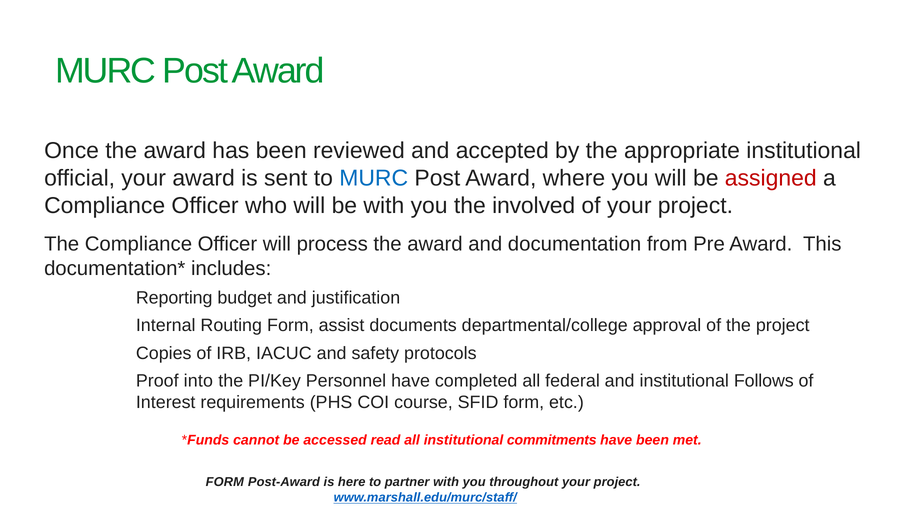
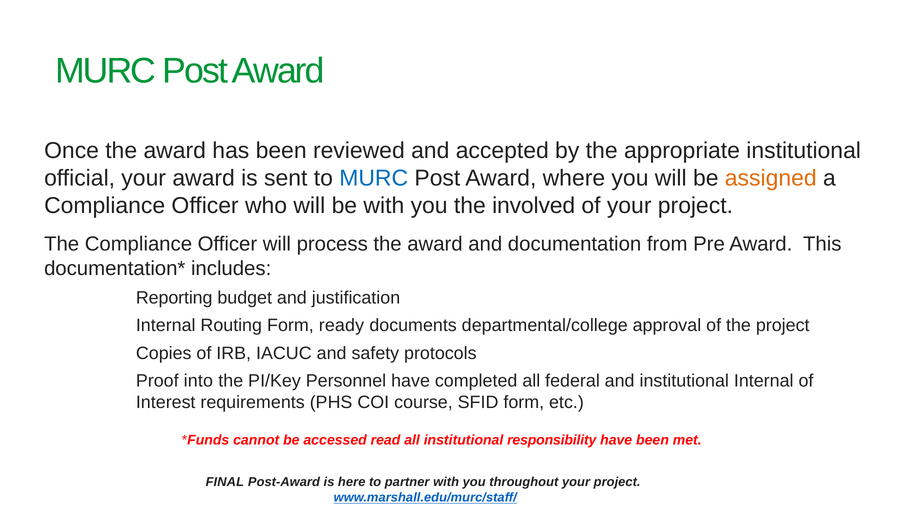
assigned colour: red -> orange
assist: assist -> ready
institutional Follows: Follows -> Internal
commitments: commitments -> responsibility
FORM at (225, 483): FORM -> FINAL
